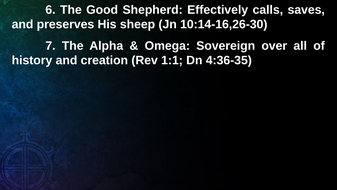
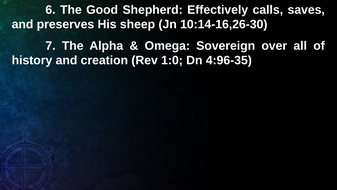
1:1: 1:1 -> 1:0
4:36-35: 4:36-35 -> 4:96-35
